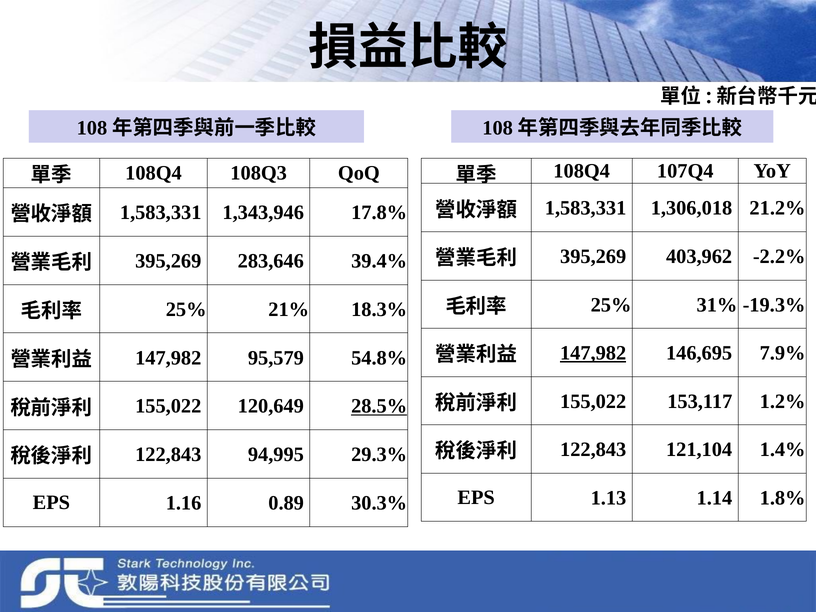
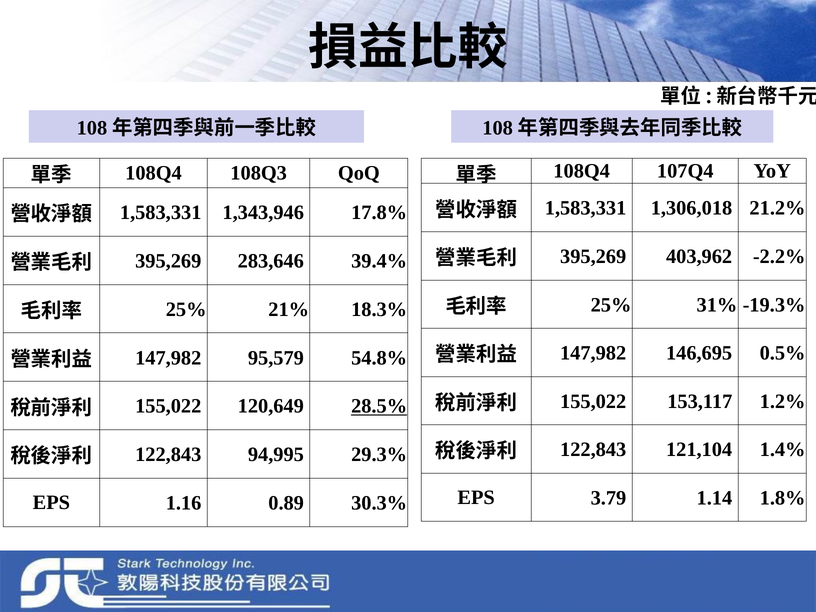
147,982 at (593, 353) underline: present -> none
7.9%: 7.9% -> 0.5%
1.13: 1.13 -> 3.79
